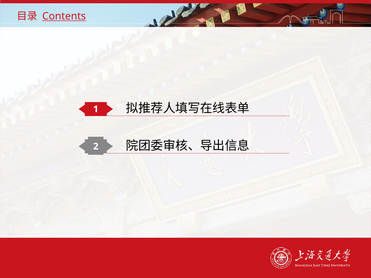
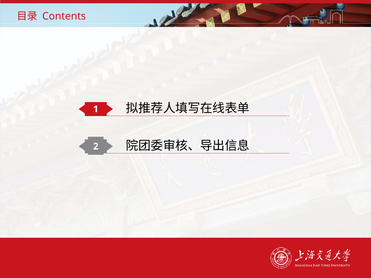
Contents underline: present -> none
